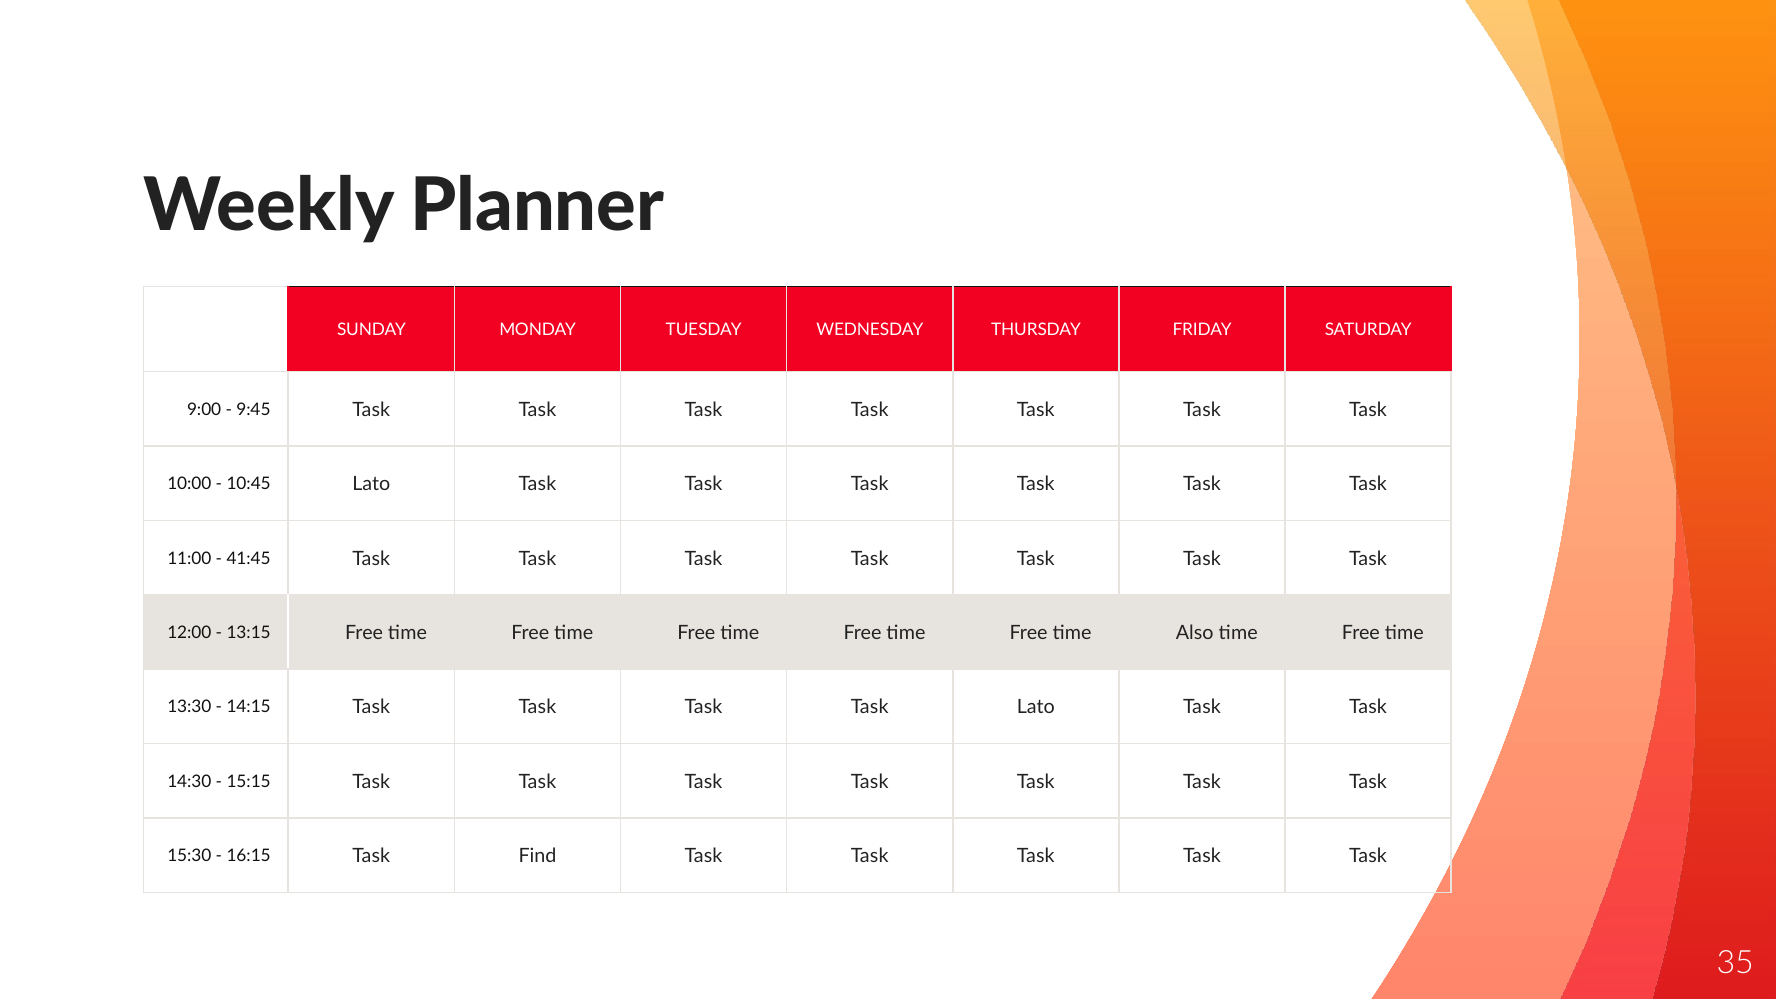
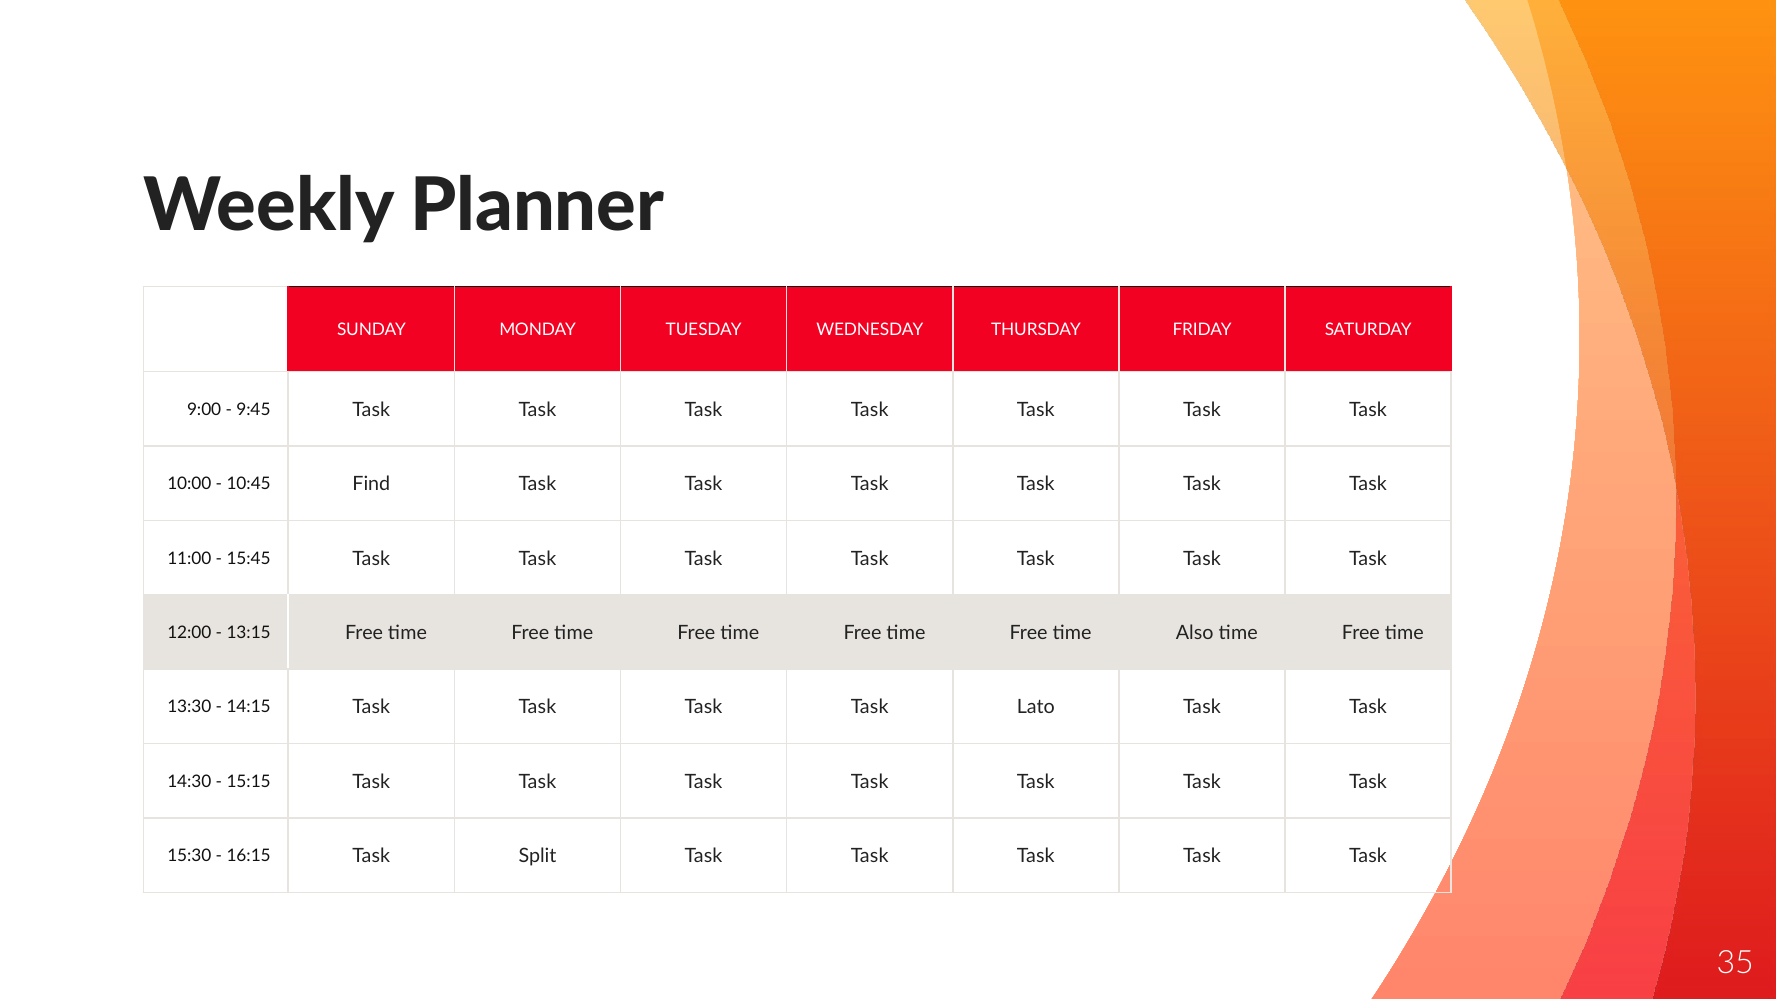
10:45 Lato: Lato -> Find
41:45: 41:45 -> 15:45
Find: Find -> Split
